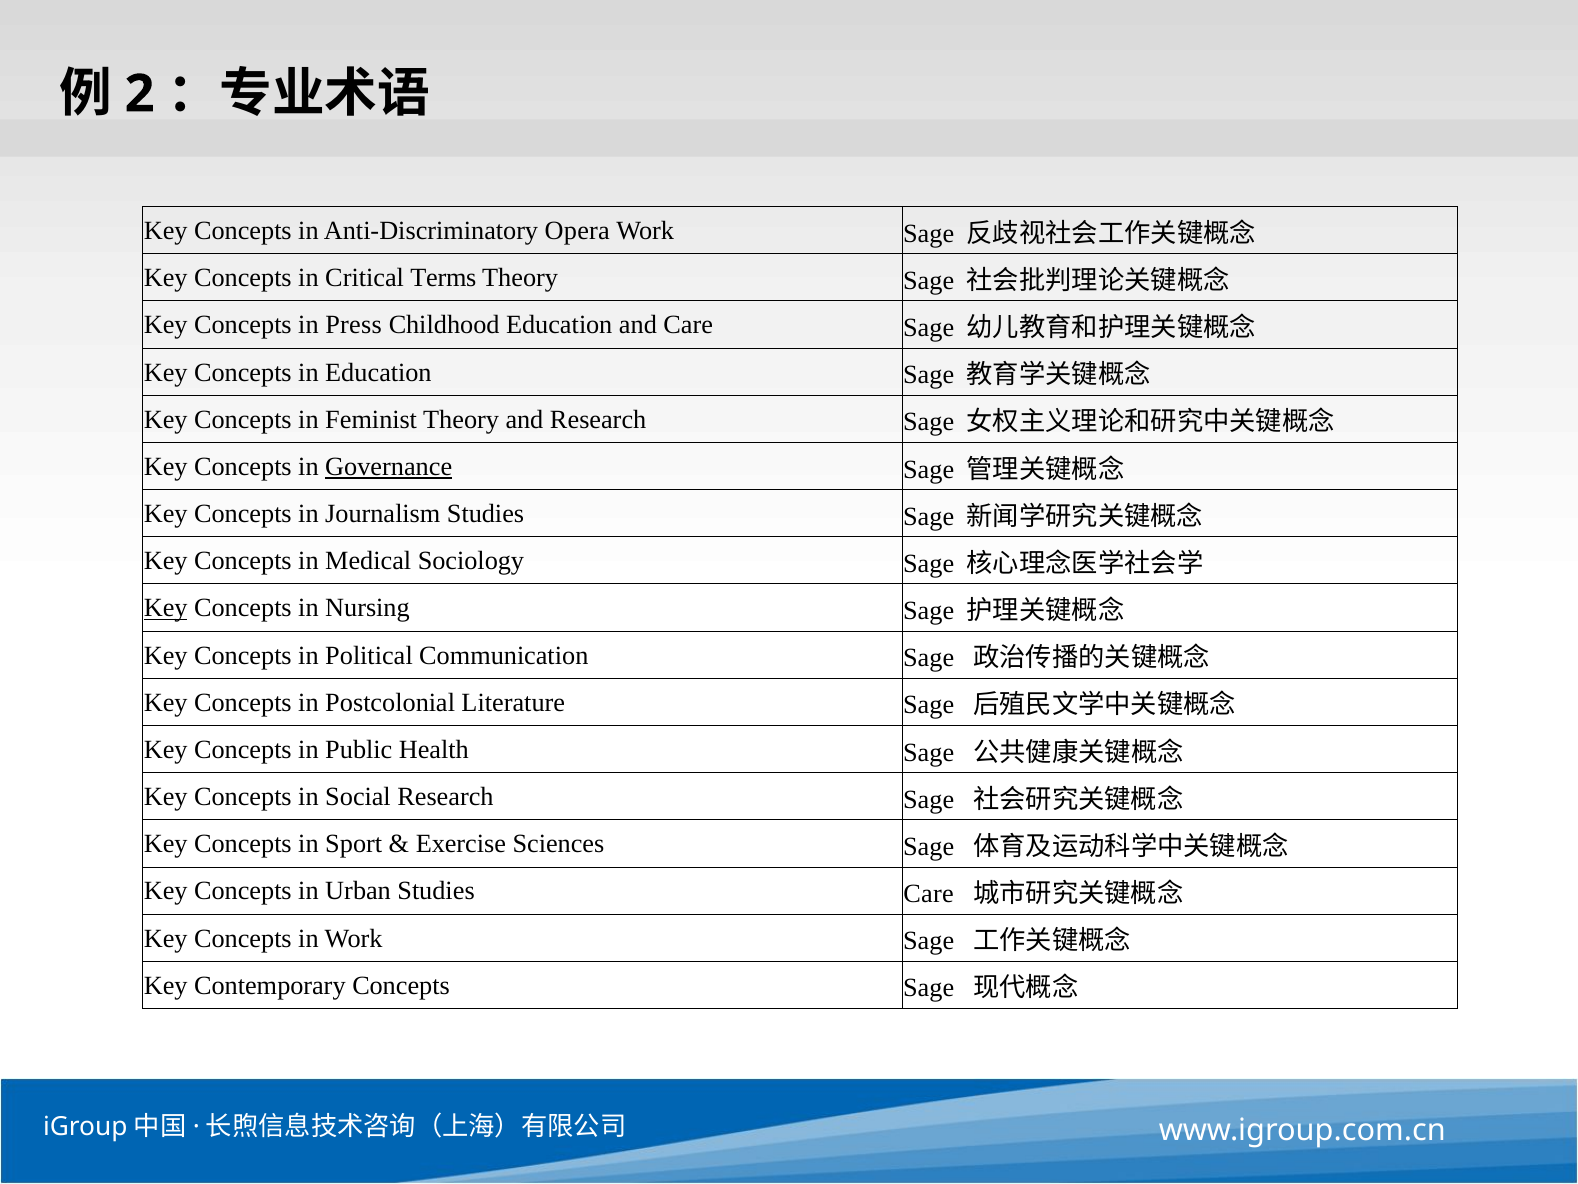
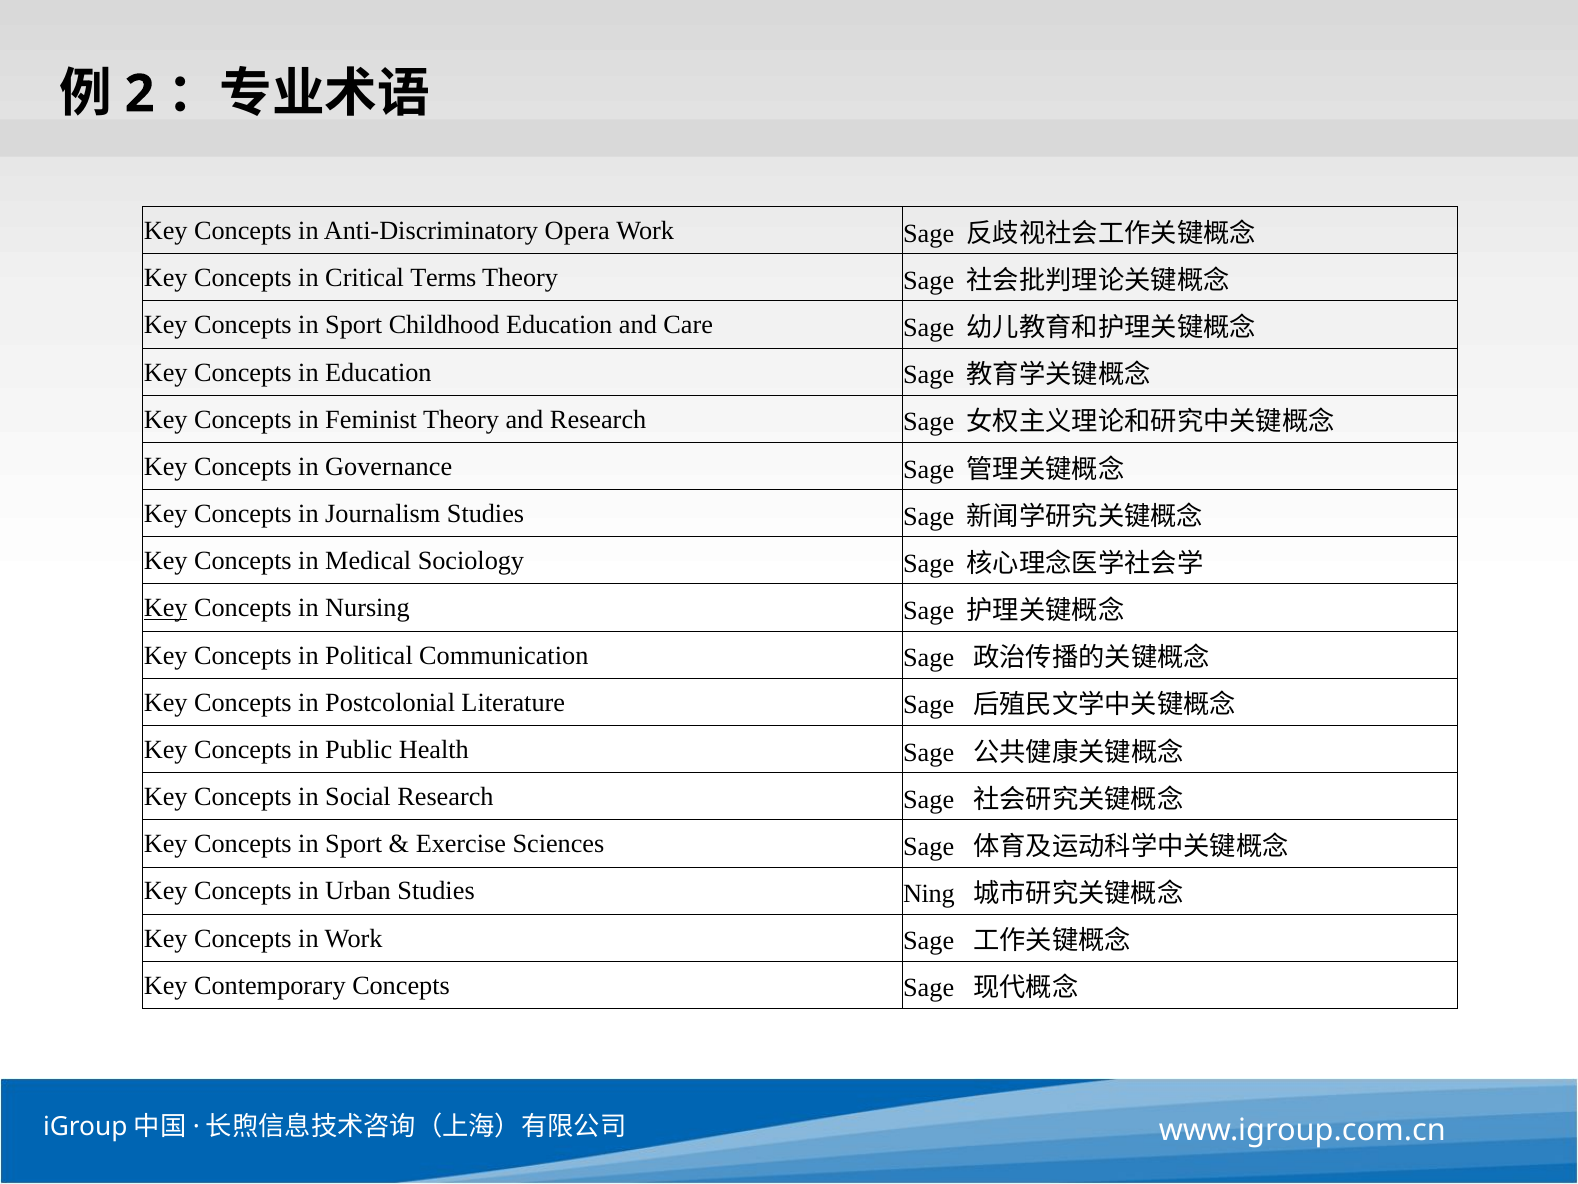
Press at (354, 325): Press -> Sport
Governance underline: present -> none
Studies Care: Care -> Ning
